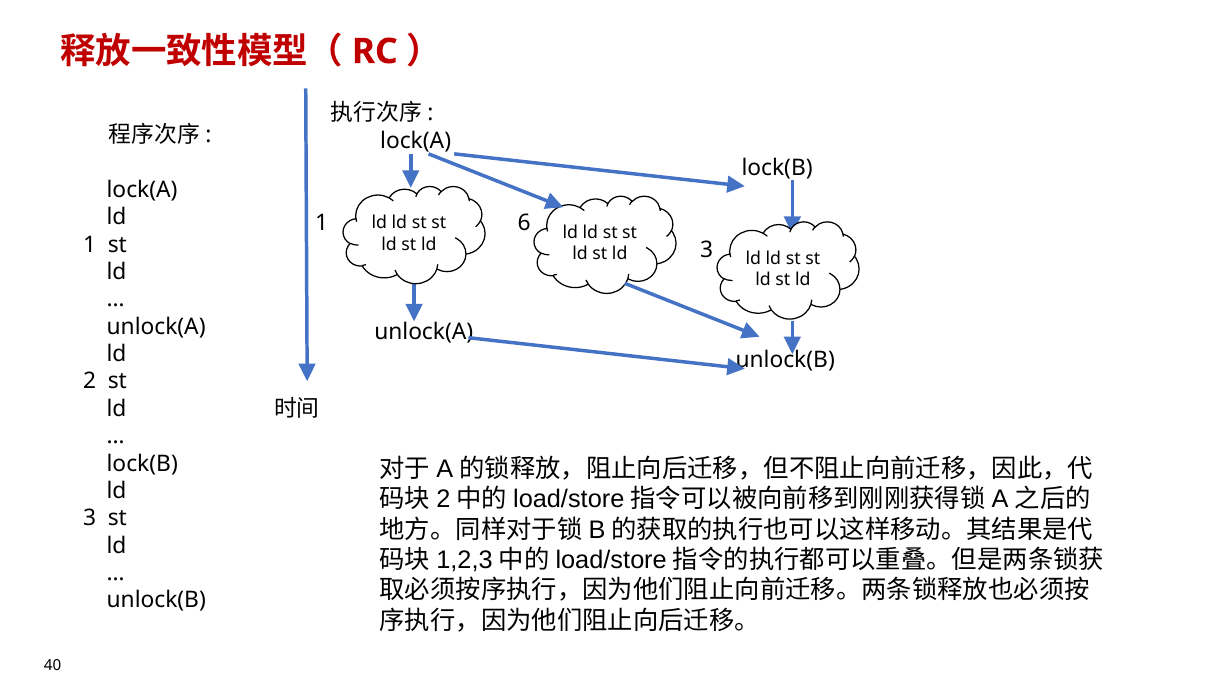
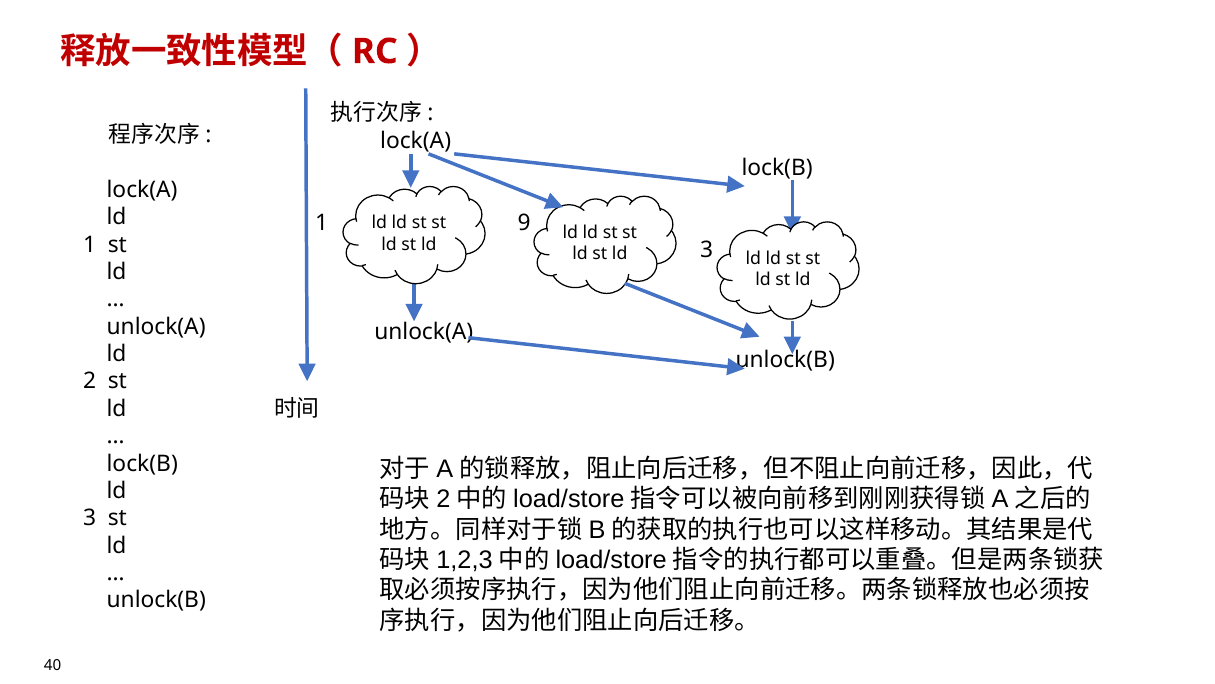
6: 6 -> 9
